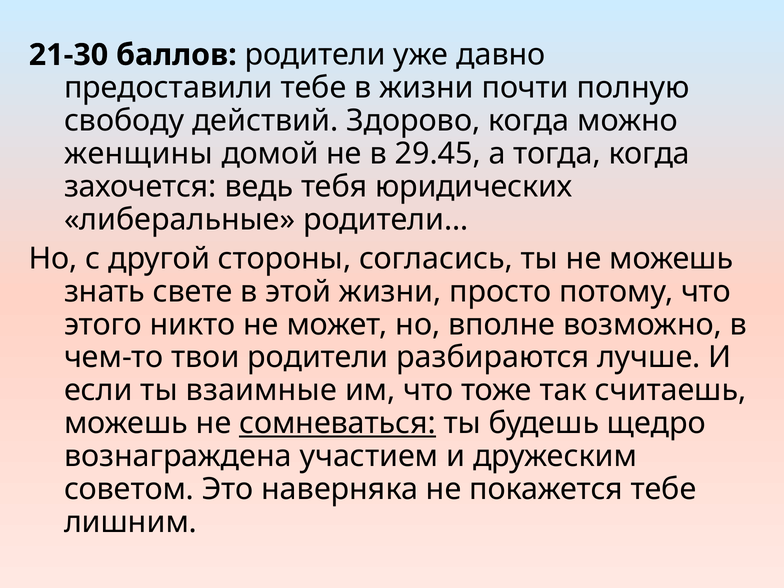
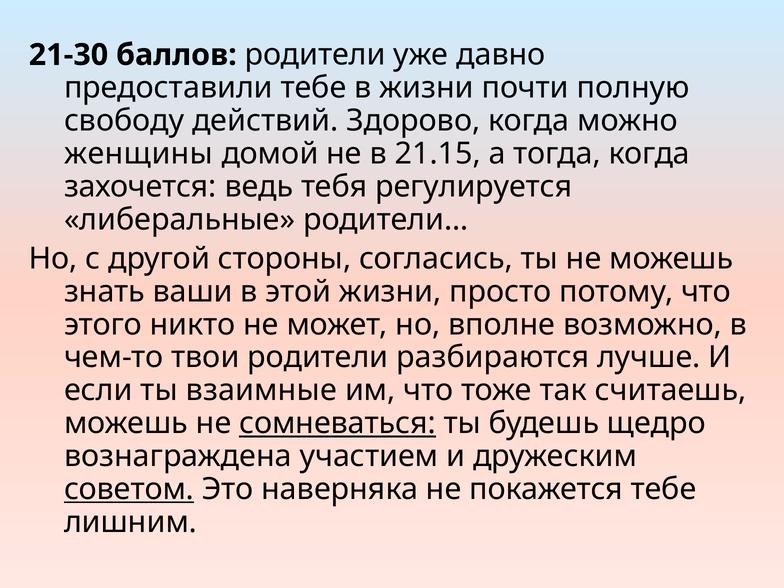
29.45: 29.45 -> 21.15
юридических: юридических -> регулируется
свете: свете -> ваши
советом underline: none -> present
